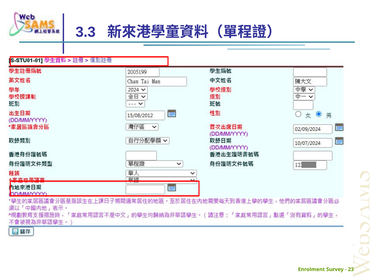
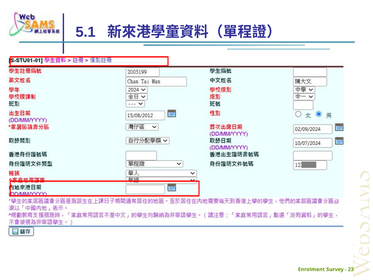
3.3: 3.3 -> 5.1
